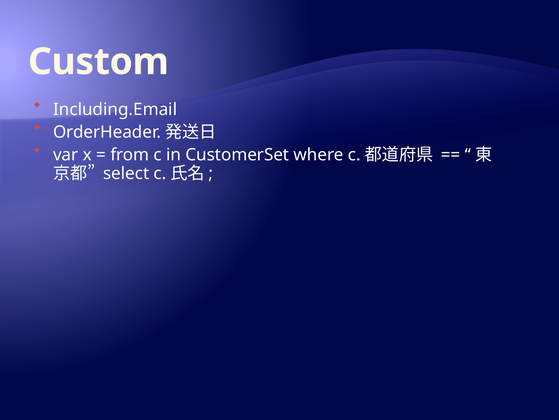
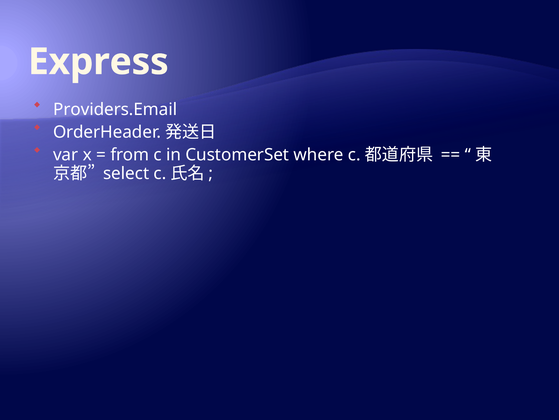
Custom: Custom -> Express
Including.Email: Including.Email -> Providers.Email
